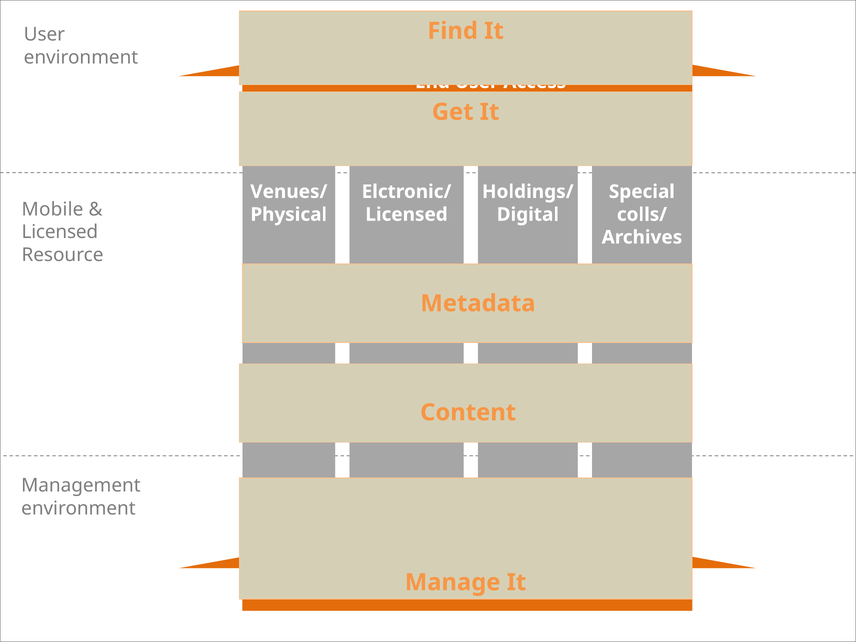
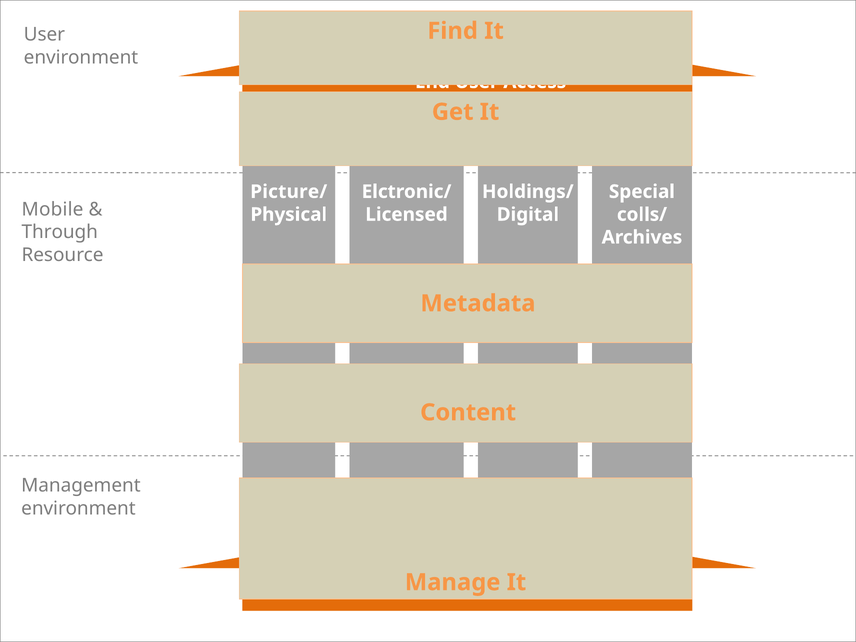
Venues/: Venues/ -> Picture/
Licensed at (60, 232): Licensed -> Through
